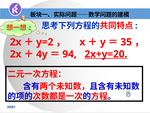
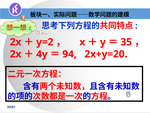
2x+y=20 underline: present -> none
